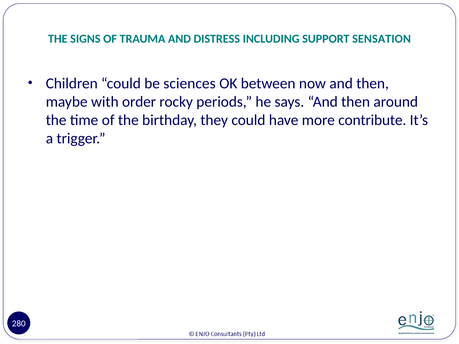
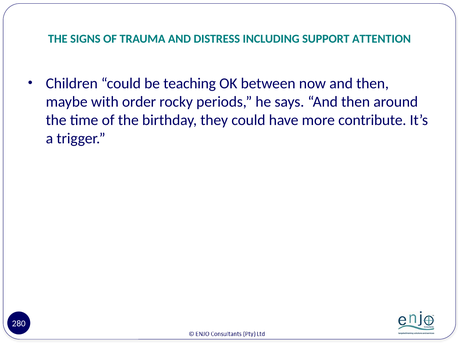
SENSATION: SENSATION -> ATTENTION
sciences: sciences -> teaching
